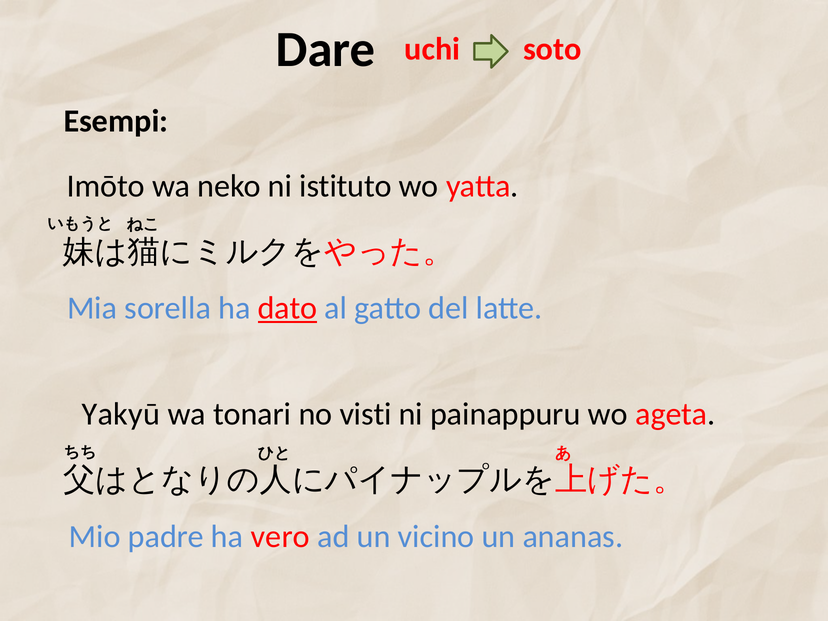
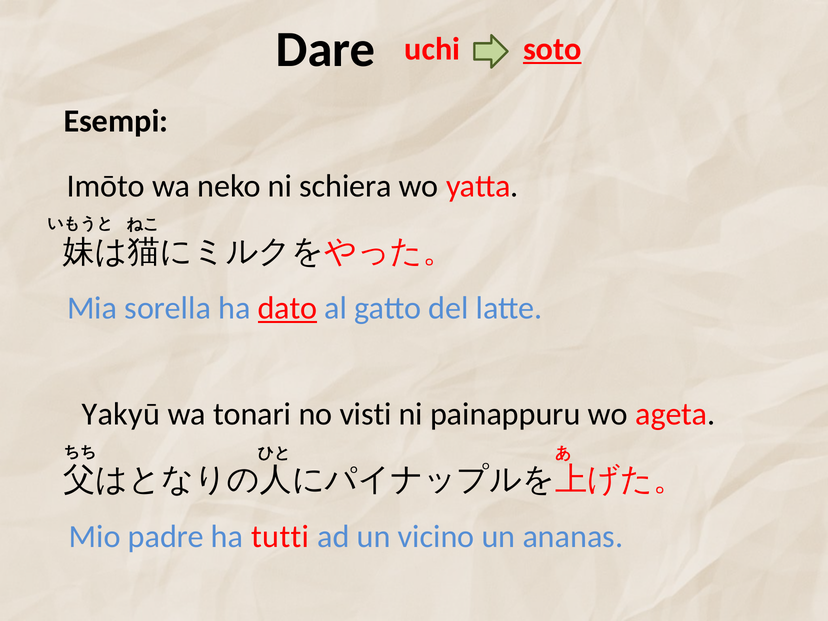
soto underline: none -> present
istituto: istituto -> schiera
vero: vero -> tutti
